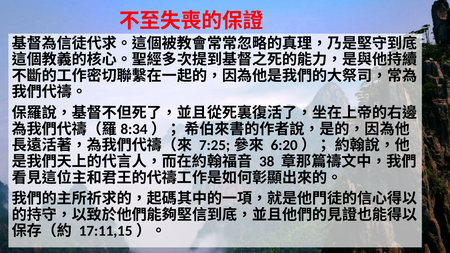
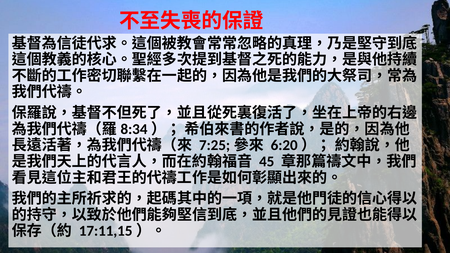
38: 38 -> 45
